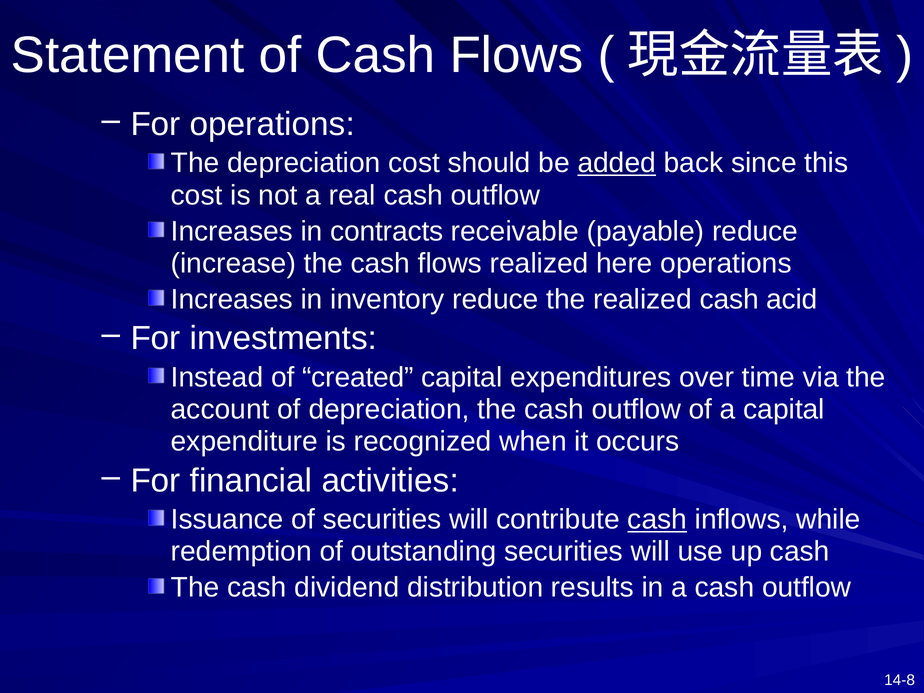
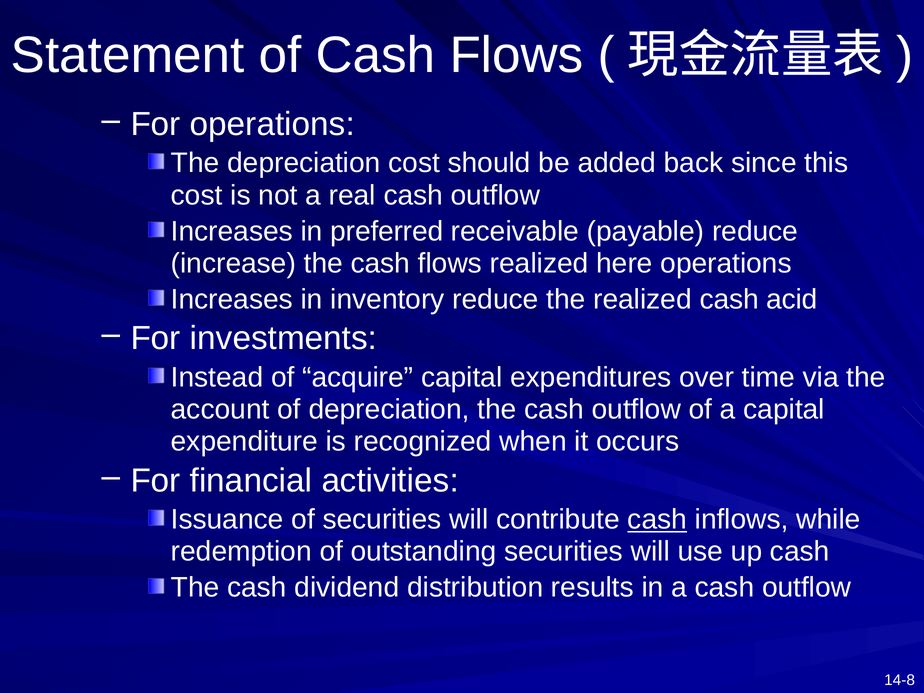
added underline: present -> none
contracts: contracts -> preferred
created: created -> acquire
